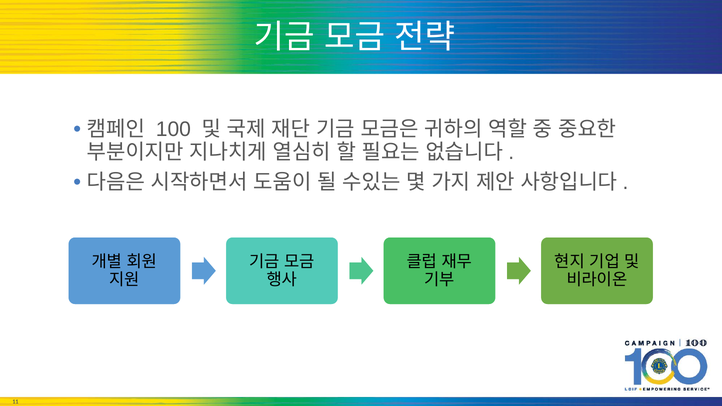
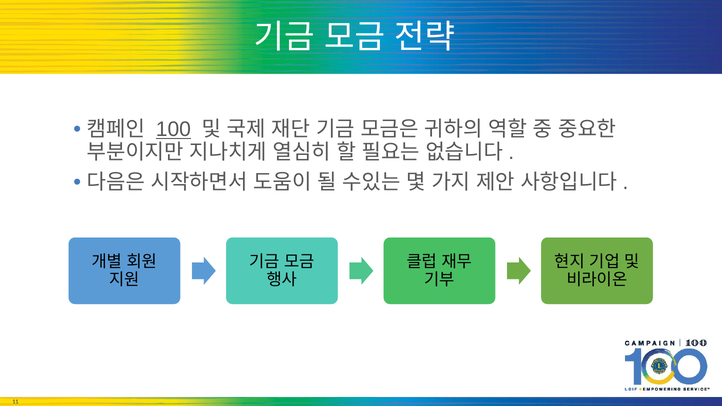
100 underline: none -> present
